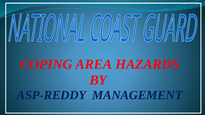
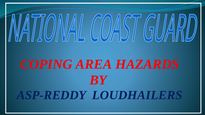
MANAGEMENT: MANAGEMENT -> LOUDHAILERS
